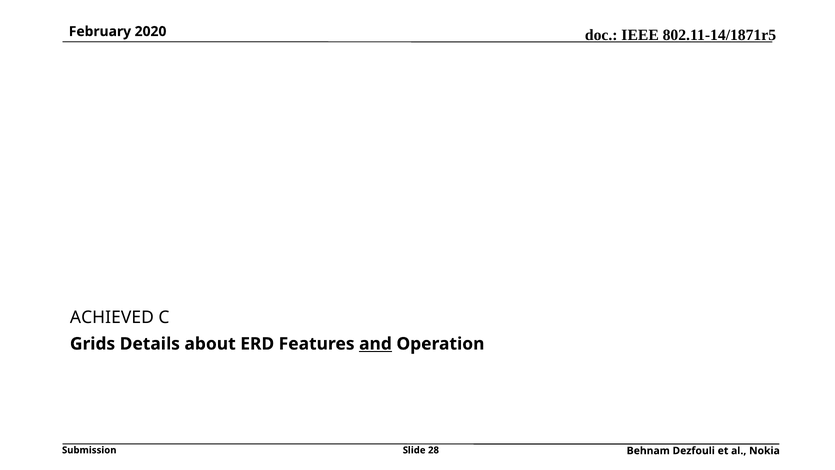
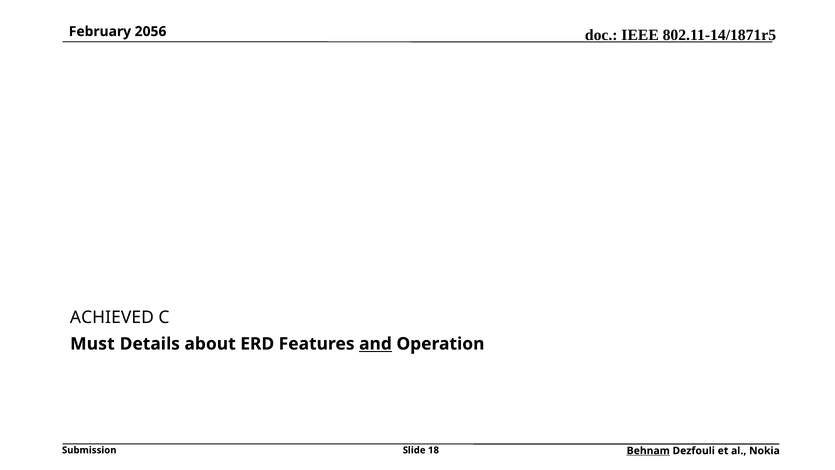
2020: 2020 -> 2056
Grids: Grids -> Must
28: 28 -> 18
Behnam underline: none -> present
